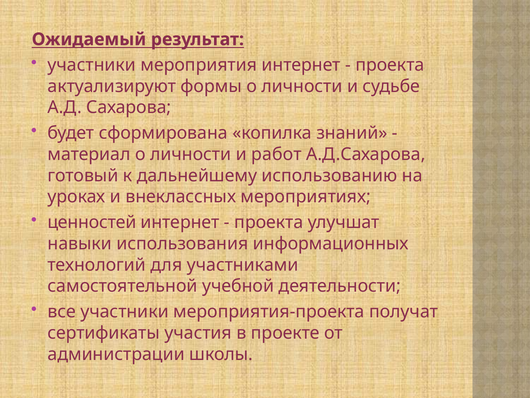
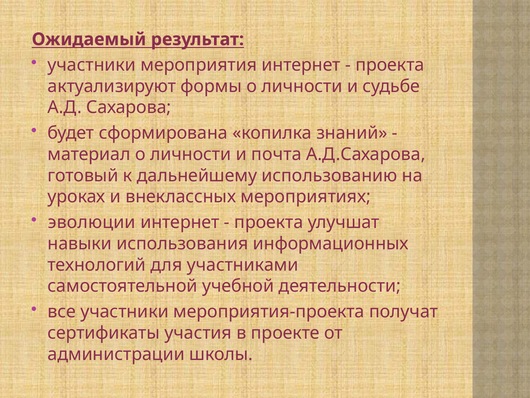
работ: работ -> почта
ценностей: ценностей -> эволюции
